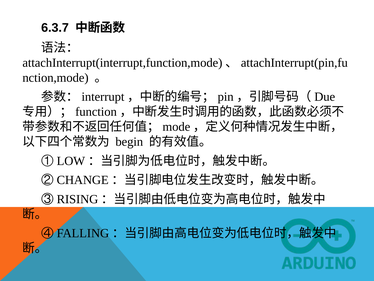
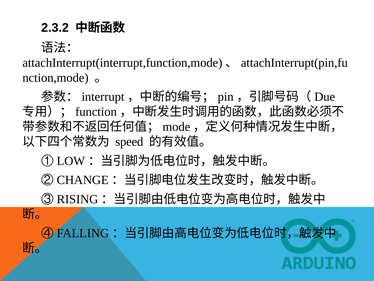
6.3.7: 6.3.7 -> 2.3.2
begin: begin -> speed
